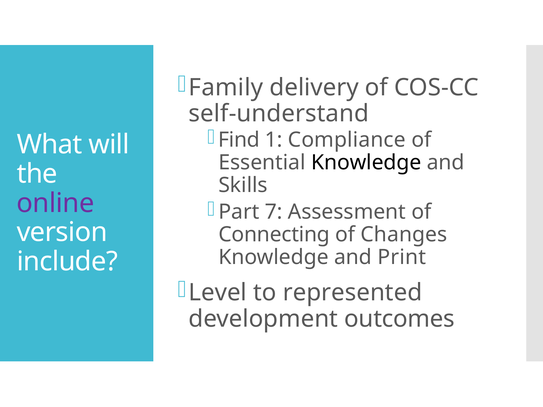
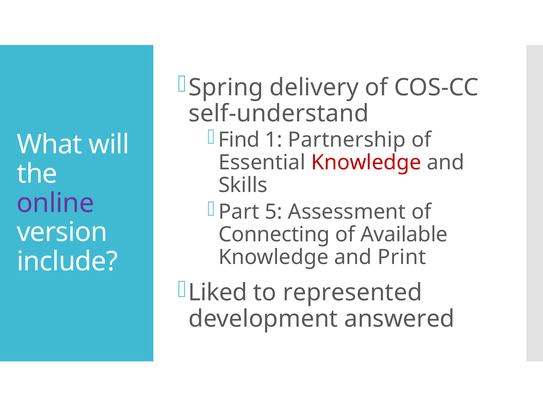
Family: Family -> Spring
Compliance: Compliance -> Partnership
Knowledge at (366, 163) colour: black -> red
7: 7 -> 5
Changes: Changes -> Available
Level: Level -> Liked
outcomes: outcomes -> answered
